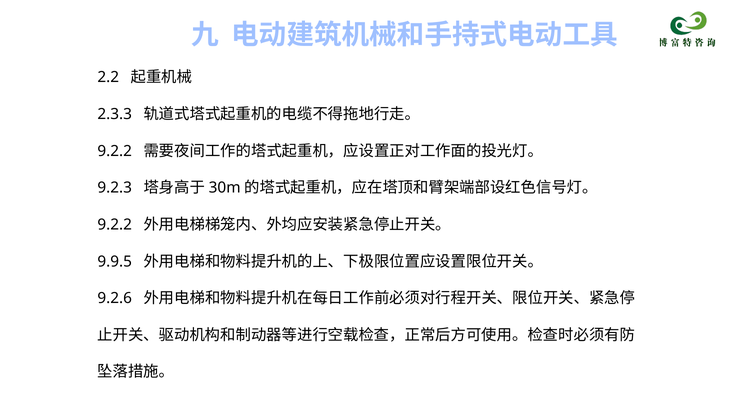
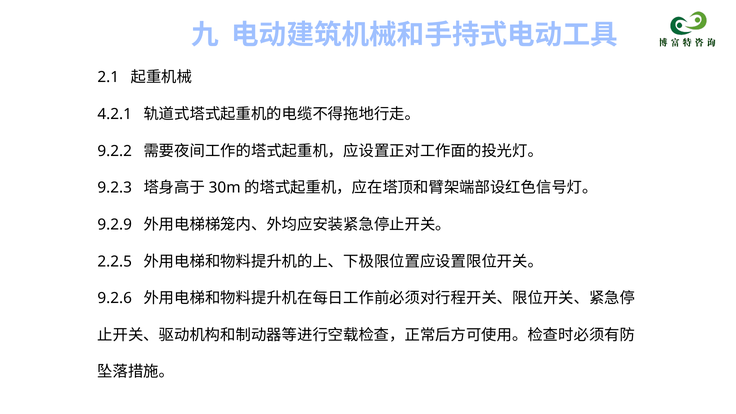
2.2: 2.2 -> 2.1
2.3.3: 2.3.3 -> 4.2.1
9.2.2 at (115, 225): 9.2.2 -> 9.2.9
9.9.5: 9.9.5 -> 2.2.5
